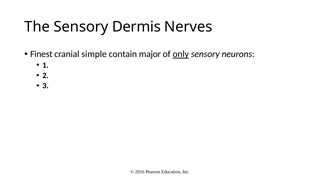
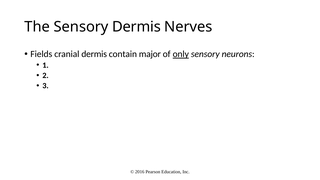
Finest: Finest -> Fields
cranial simple: simple -> dermis
